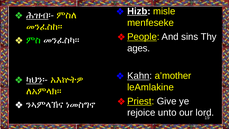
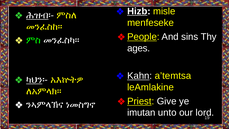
a’mother: a’mother -> a’temtsa
rejoice: rejoice -> imutan
